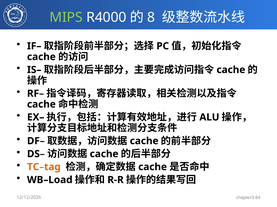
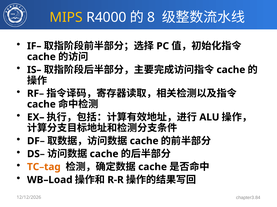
MIPS colour: light green -> yellow
